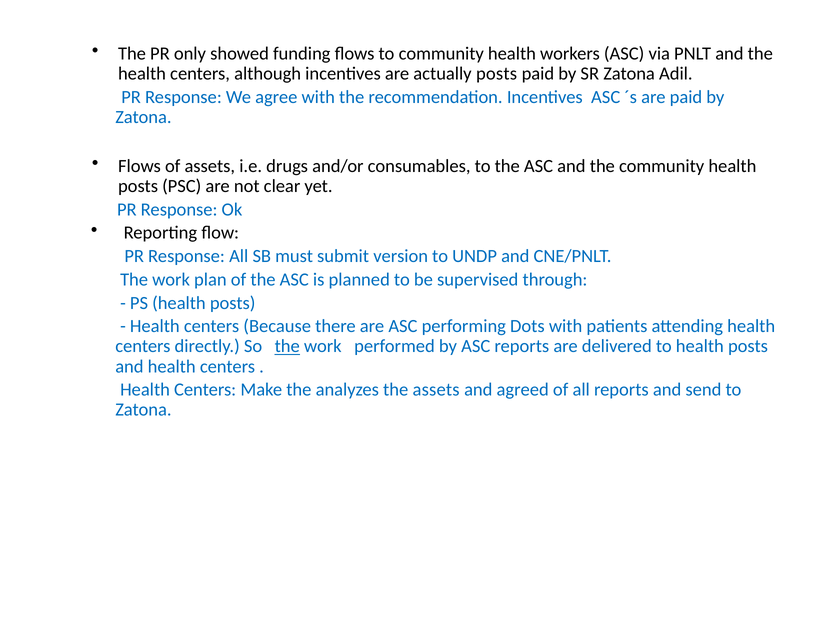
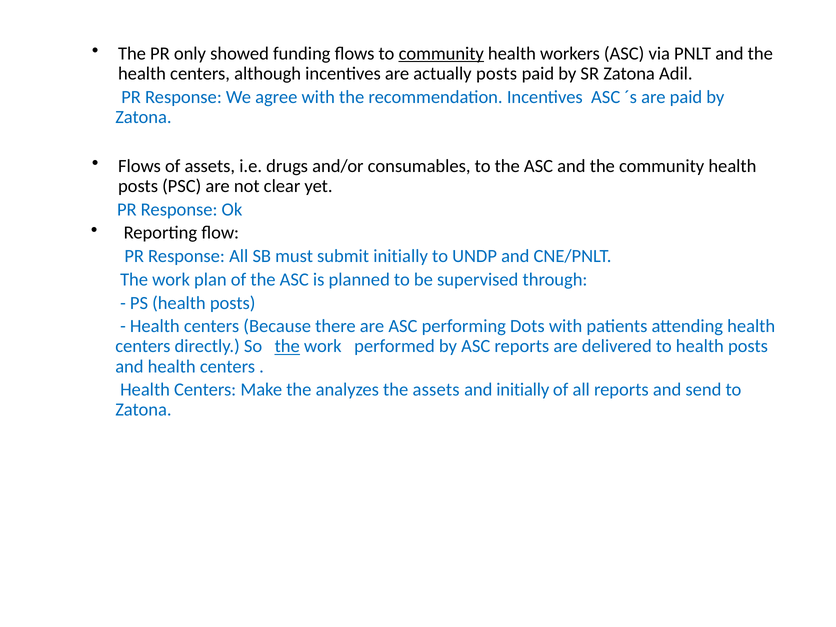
community at (441, 54) underline: none -> present
submit version: version -> initially
and agreed: agreed -> initially
